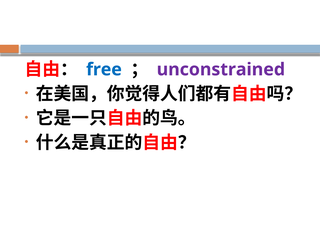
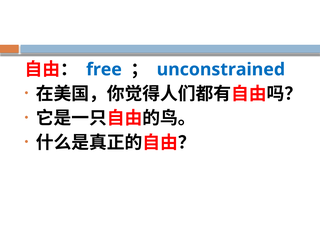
unconstrained colour: purple -> blue
